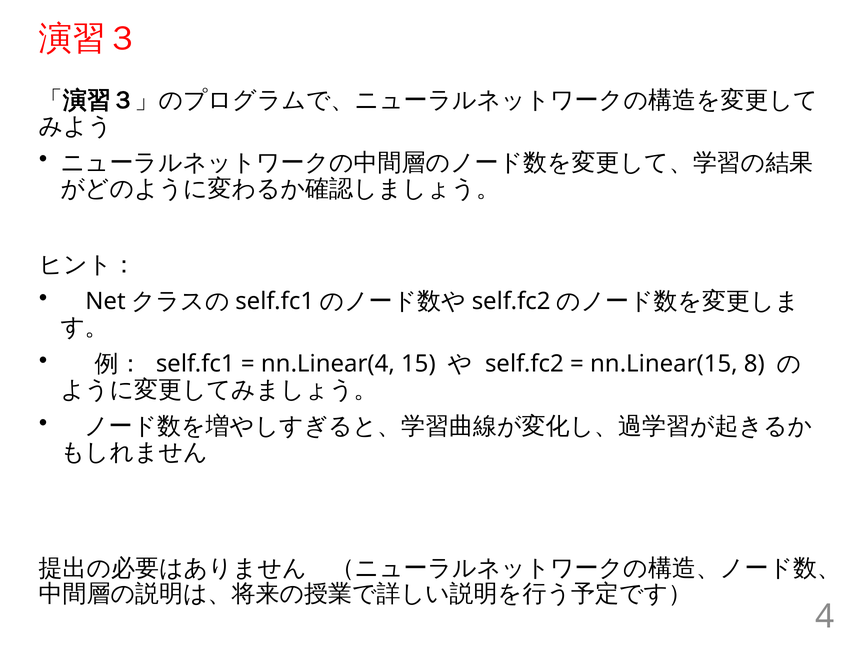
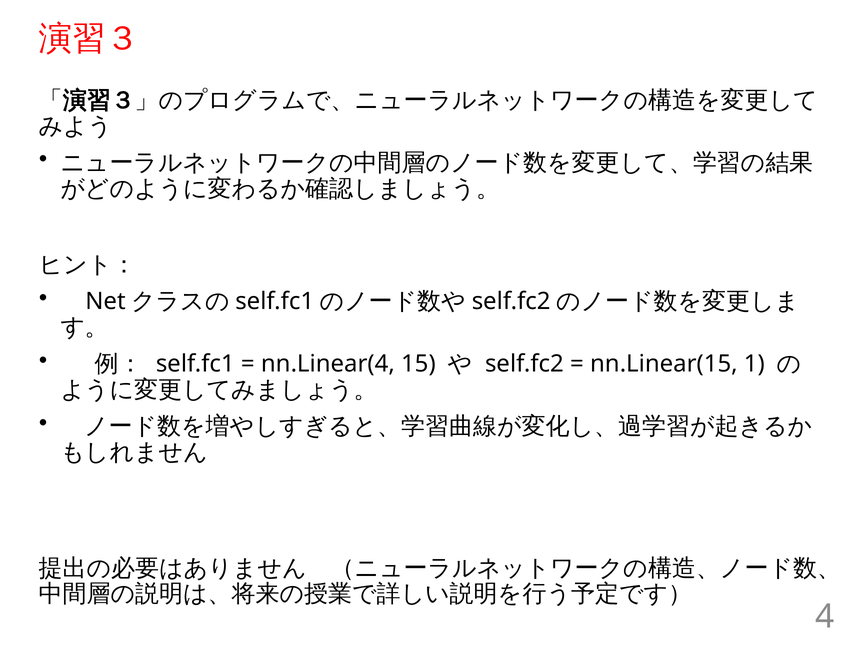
8: 8 -> 1
